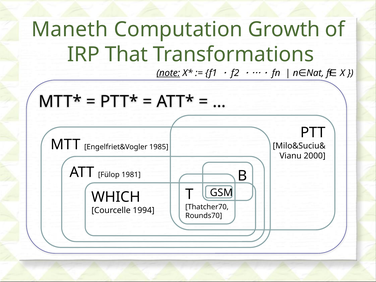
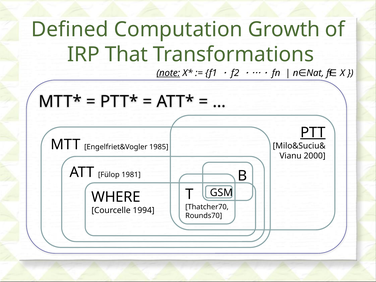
Maneth: Maneth -> Defined
PTT underline: none -> present
WHICH: WHICH -> WHERE
